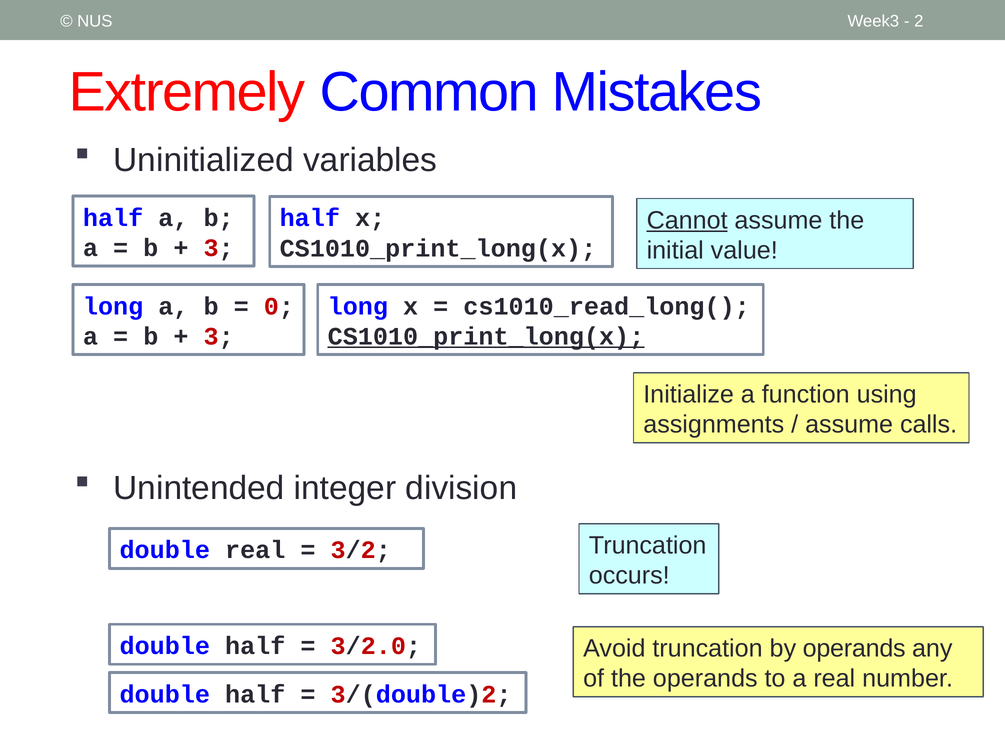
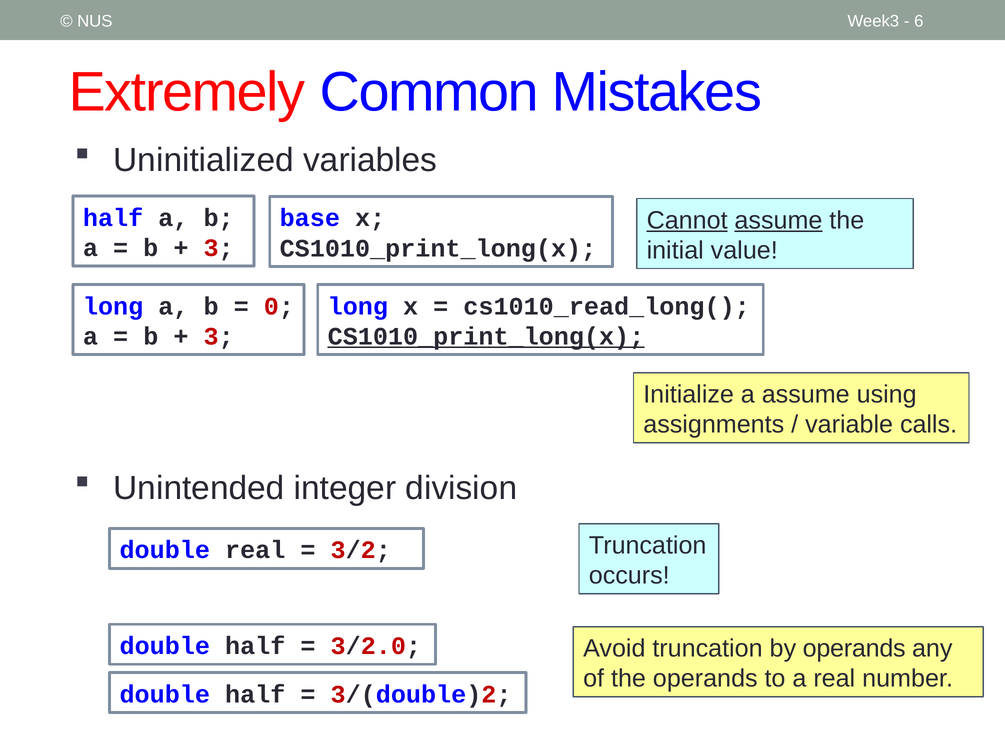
2: 2 -> 6
assume at (778, 220) underline: none -> present
half at (310, 218): half -> base
a function: function -> assume
assume at (849, 425): assume -> variable
